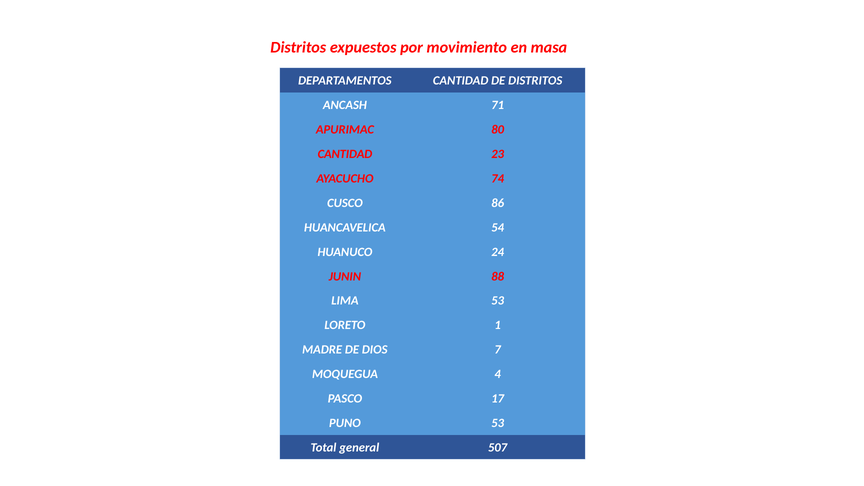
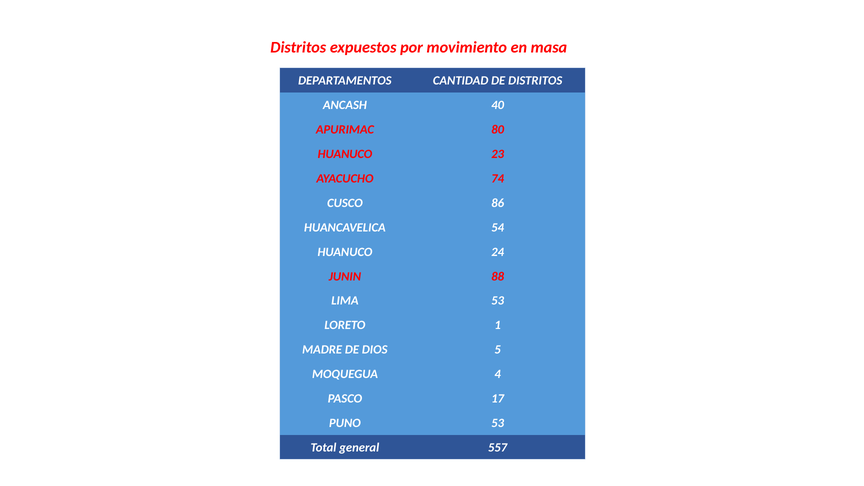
71: 71 -> 40
CANTIDAD at (345, 154): CANTIDAD -> HUANUCO
7: 7 -> 5
507: 507 -> 557
